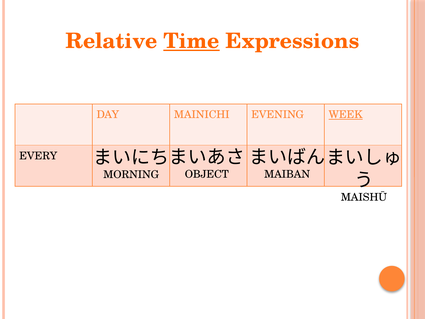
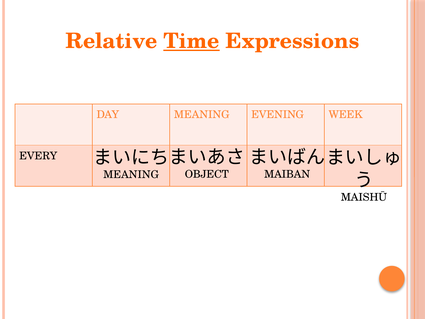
DAY MAINICHI: MAINICHI -> MEANING
WEEK underline: present -> none
MORNING at (131, 175): MORNING -> MEANING
